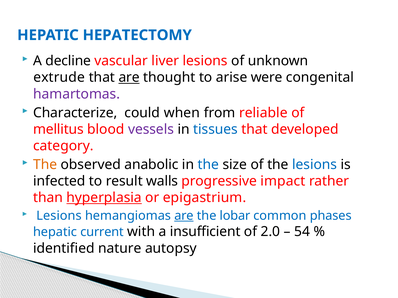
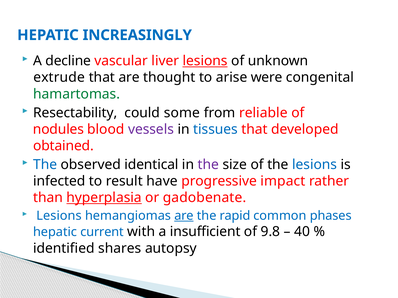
HEPATECTOMY: HEPATECTOMY -> INCREASINGLY
lesions at (205, 61) underline: none -> present
are at (129, 78) underline: present -> none
hamartomas colour: purple -> green
Characterize: Characterize -> Resectability
when: when -> some
mellitus: mellitus -> nodules
category: category -> obtained
The at (45, 165) colour: orange -> blue
anabolic: anabolic -> identical
the at (208, 165) colour: blue -> purple
walls: walls -> have
epigastrium: epigastrium -> gadobenate
lobar: lobar -> rapid
2.0: 2.0 -> 9.8
54: 54 -> 40
nature: nature -> shares
